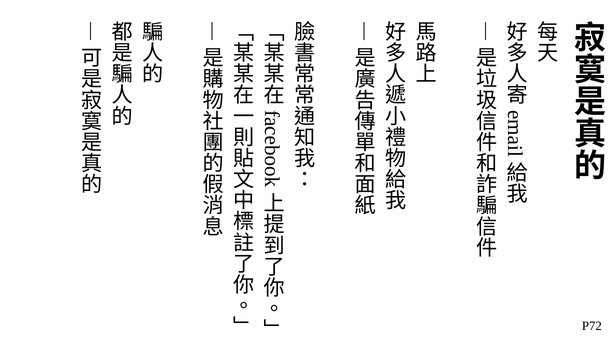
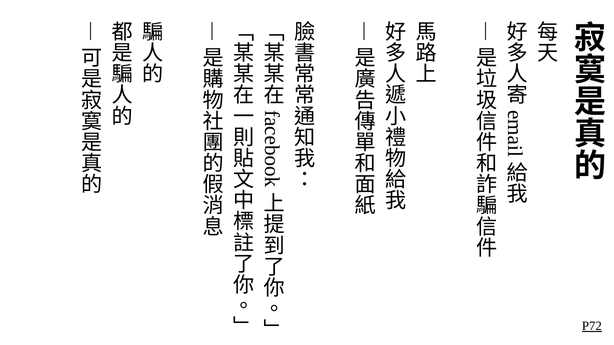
P72 underline: none -> present
